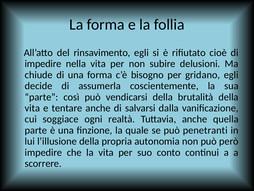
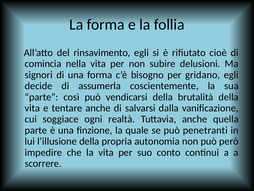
impedire at (43, 64): impedire -> comincia
chiude: chiude -> signori
